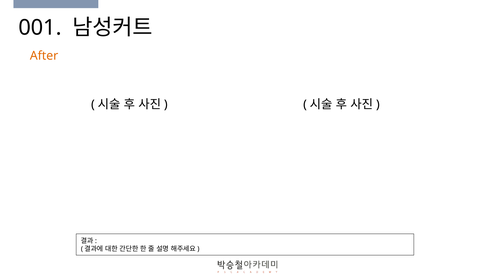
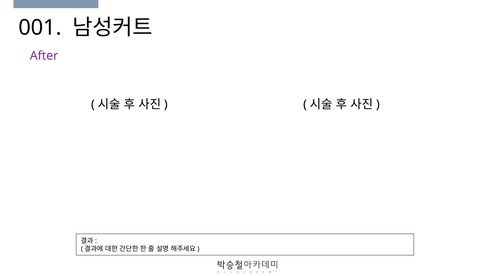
After colour: orange -> purple
